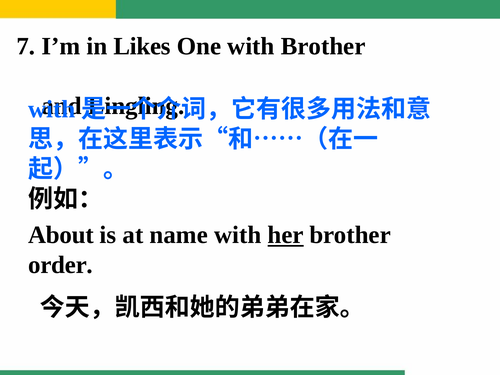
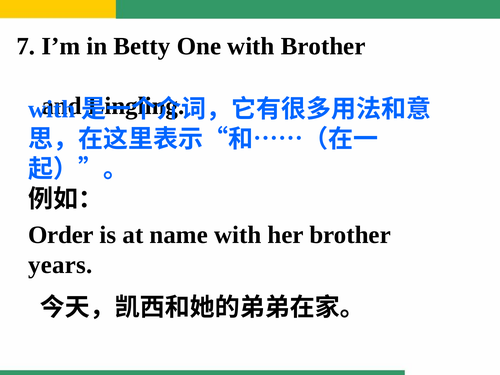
Likes: Likes -> Betty
About: About -> Order
her underline: present -> none
order: order -> years
